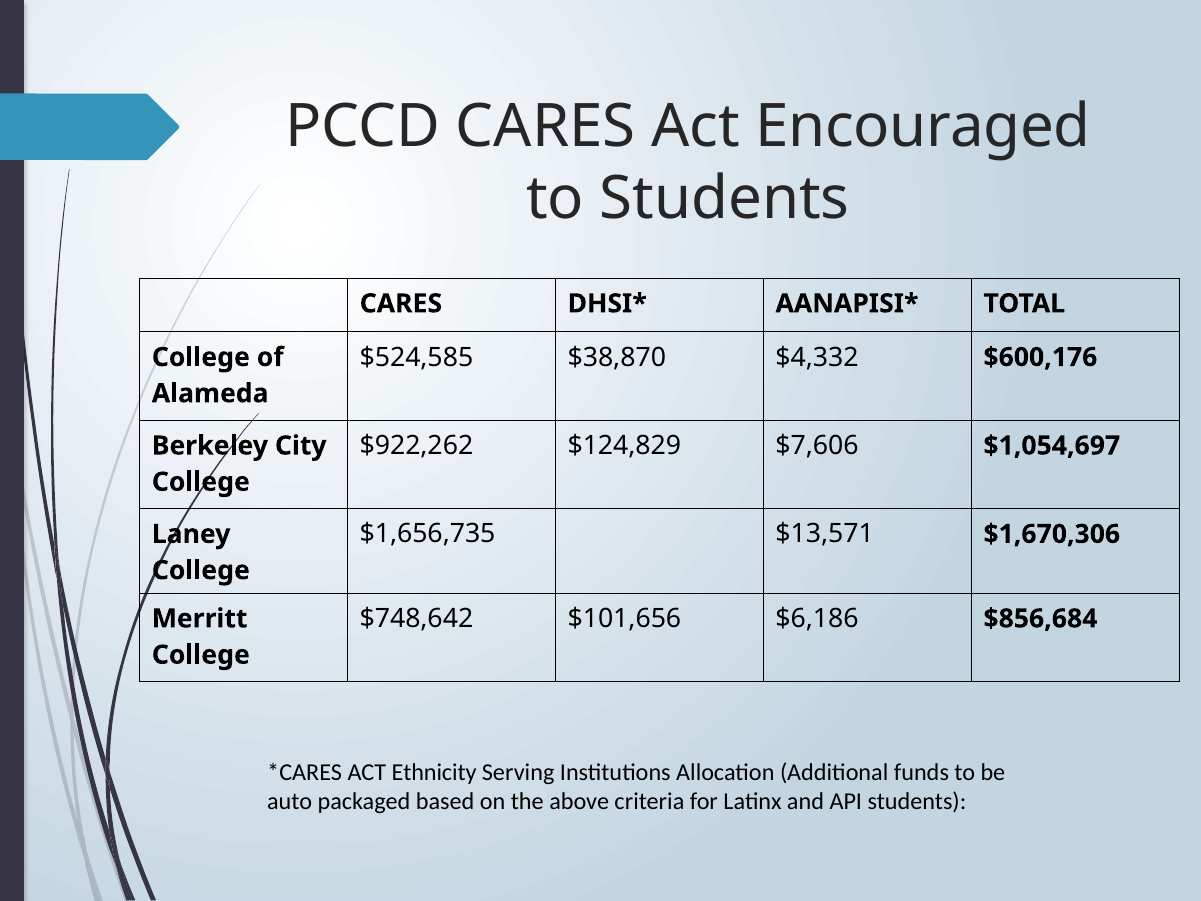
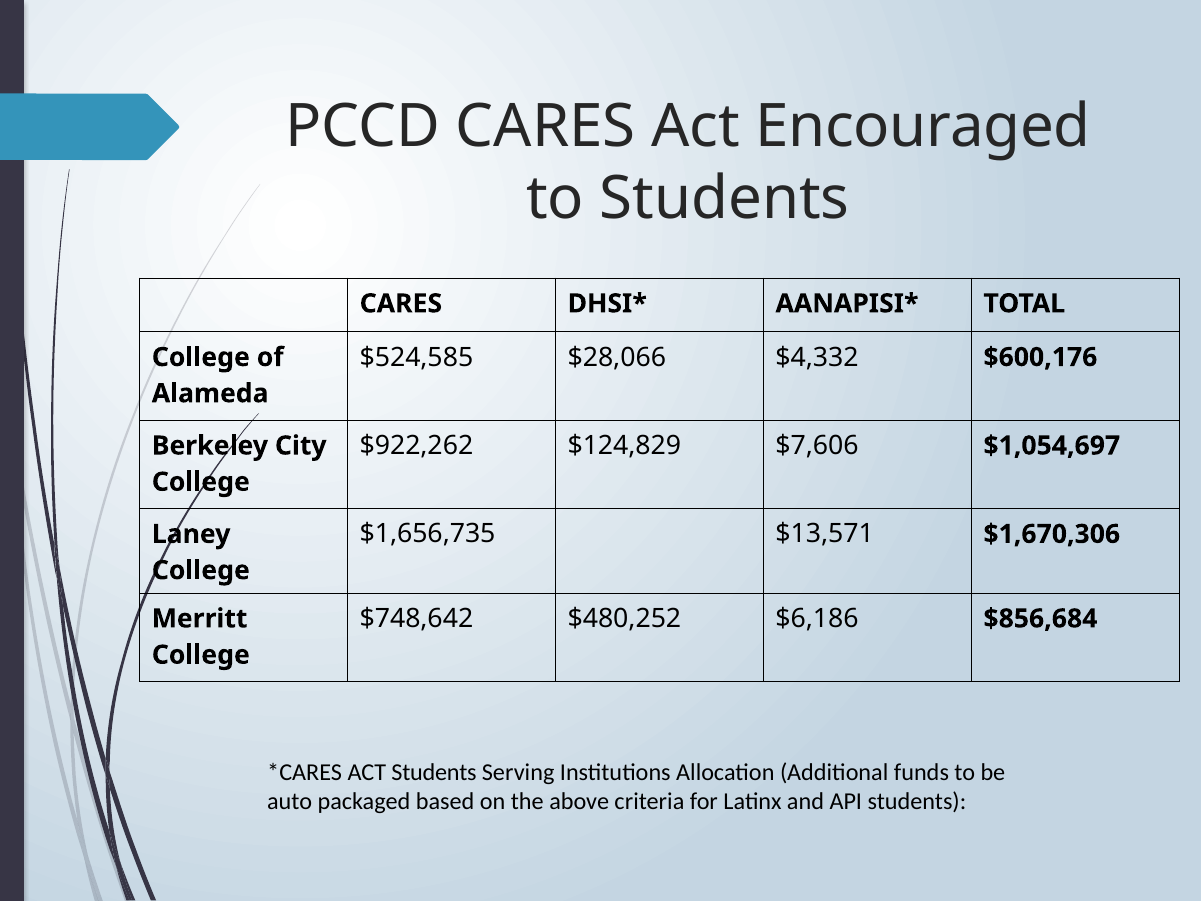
$38,870: $38,870 -> $28,066
$101,656: $101,656 -> $480,252
ACT Ethnicity: Ethnicity -> Students
